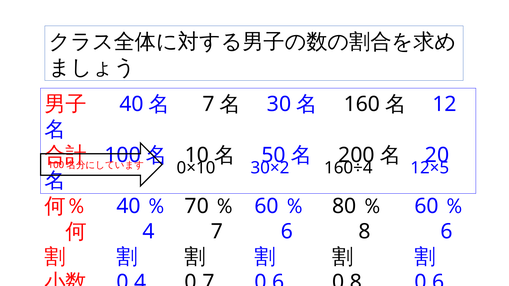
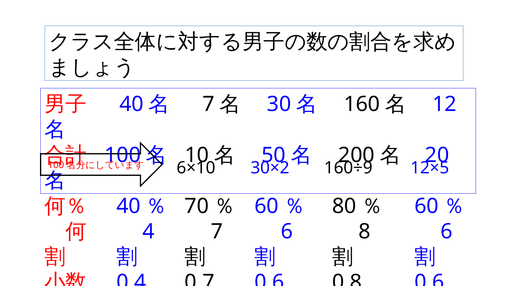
0×10: 0×10 -> 6×10
160÷4: 160÷4 -> 160÷9
